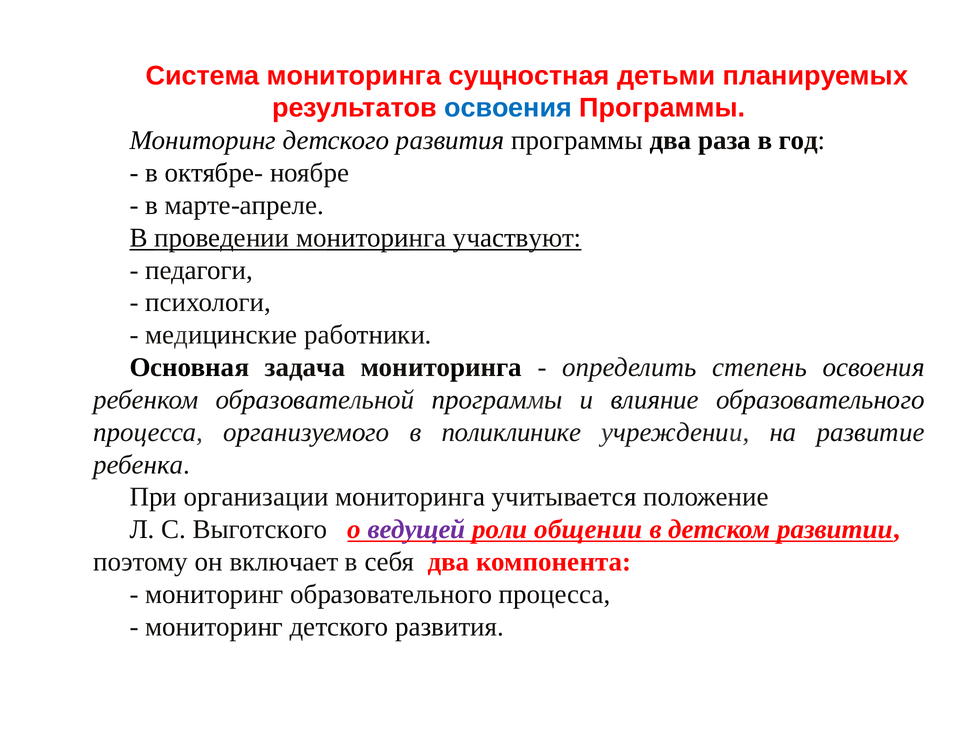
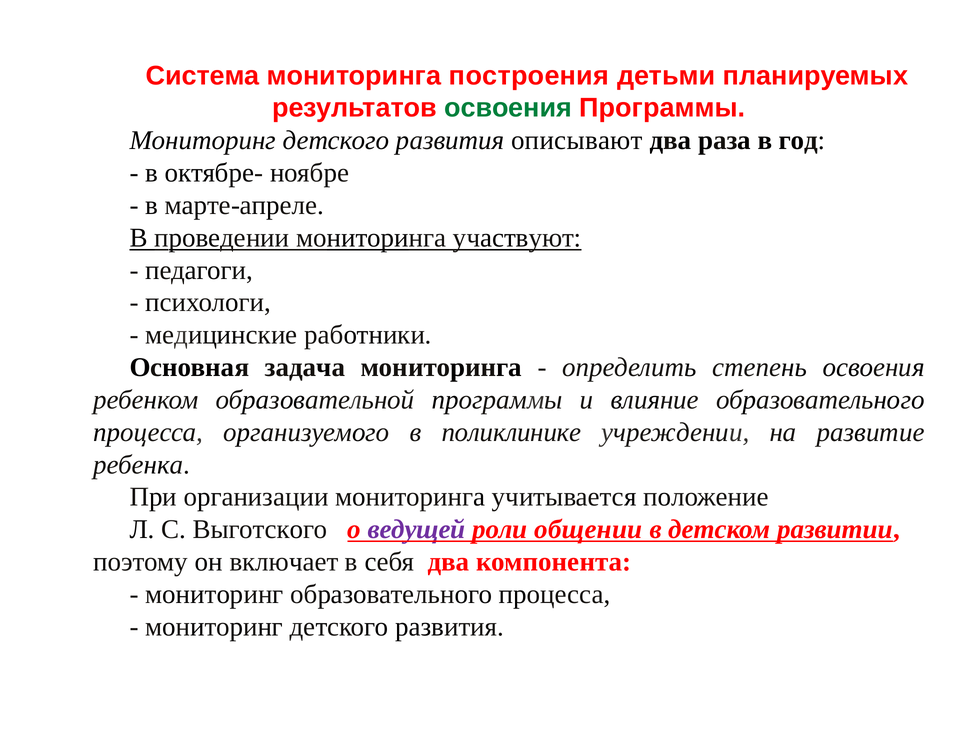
сущностная: сущностная -> построения
освоения at (508, 108) colour: blue -> green
развития программы: программы -> описывают
